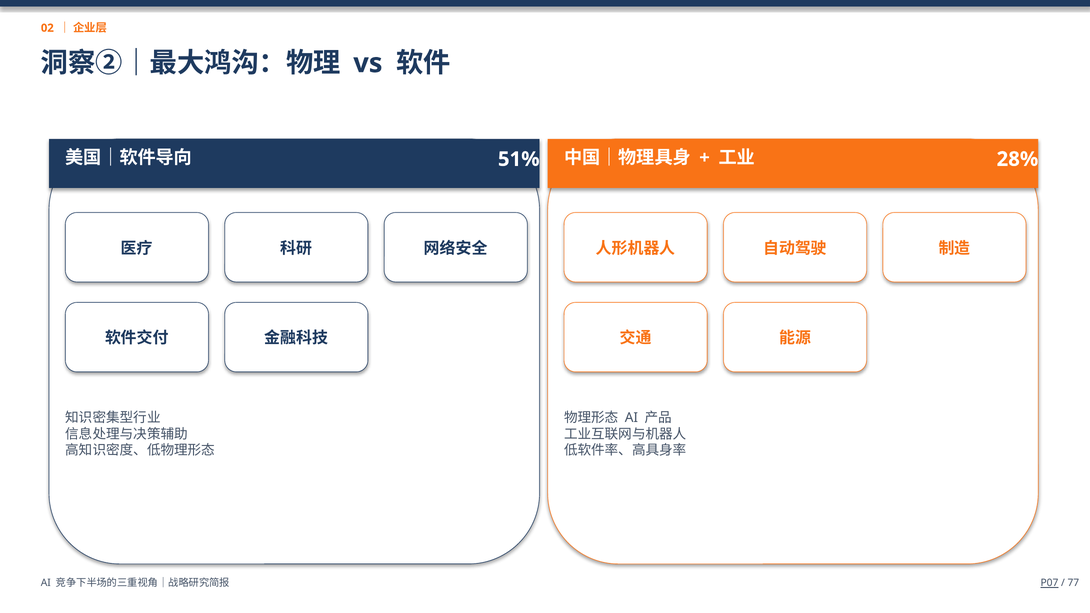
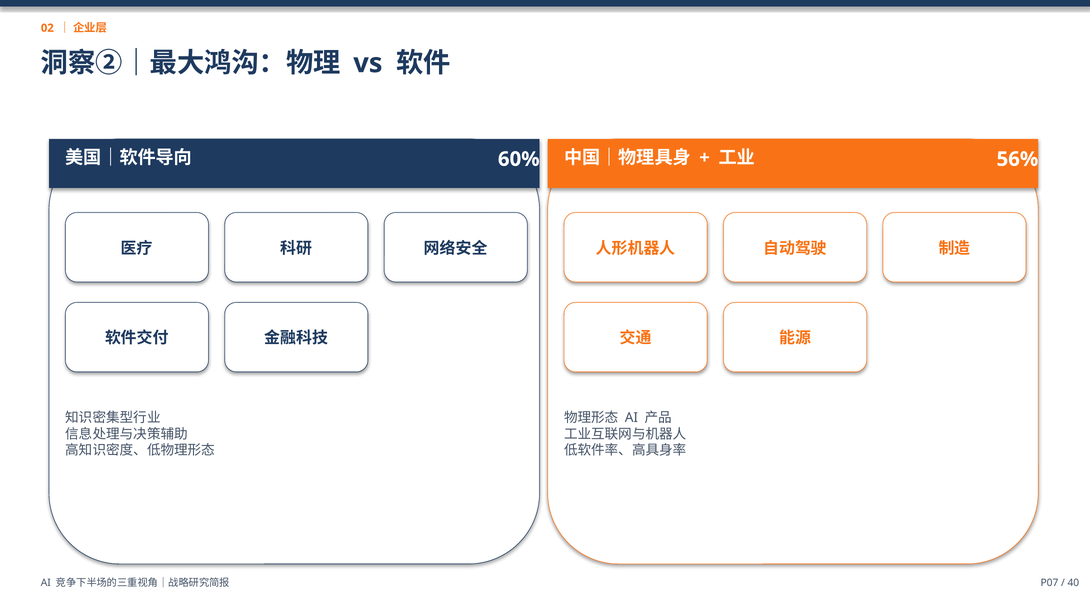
51%: 51% -> 60%
28%: 28% -> 56%
P07 underline: present -> none
77: 77 -> 40
